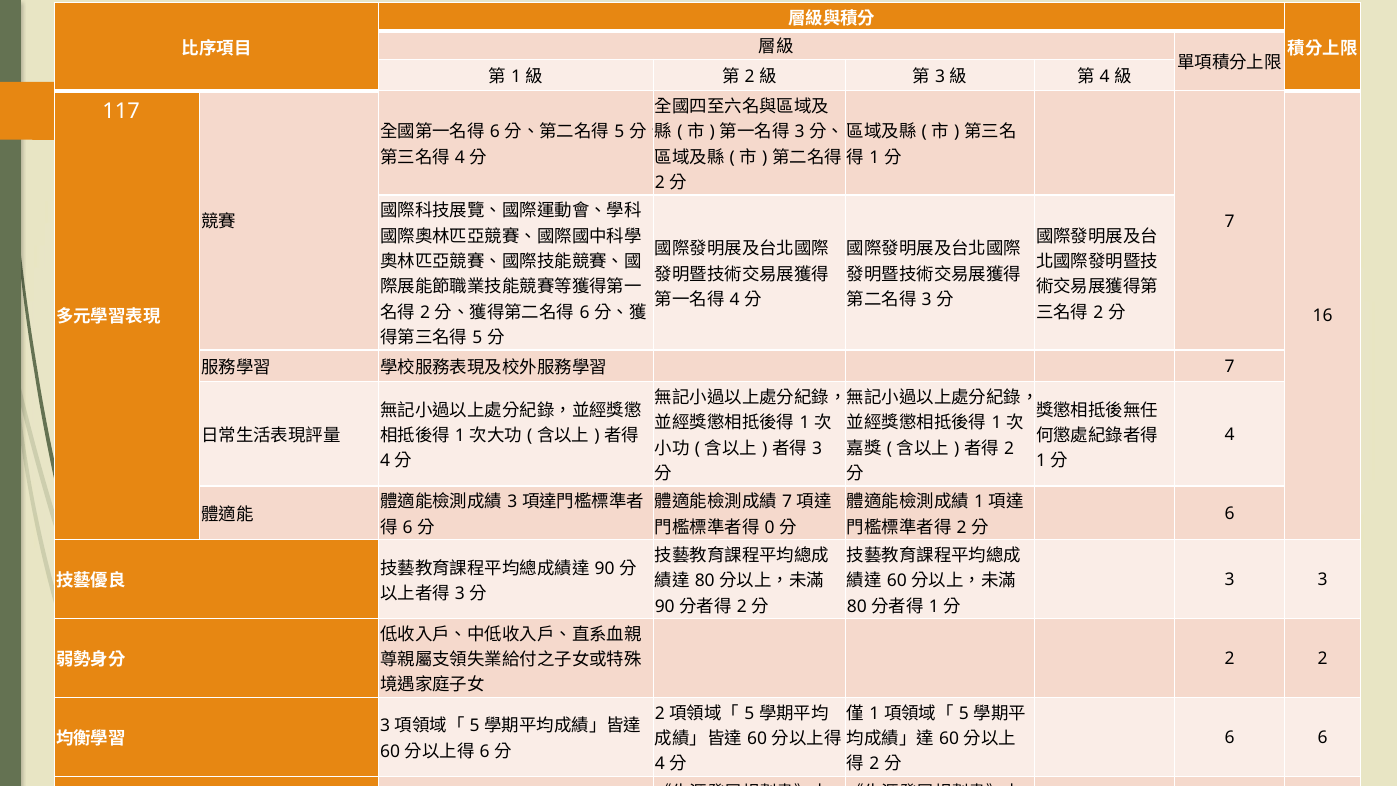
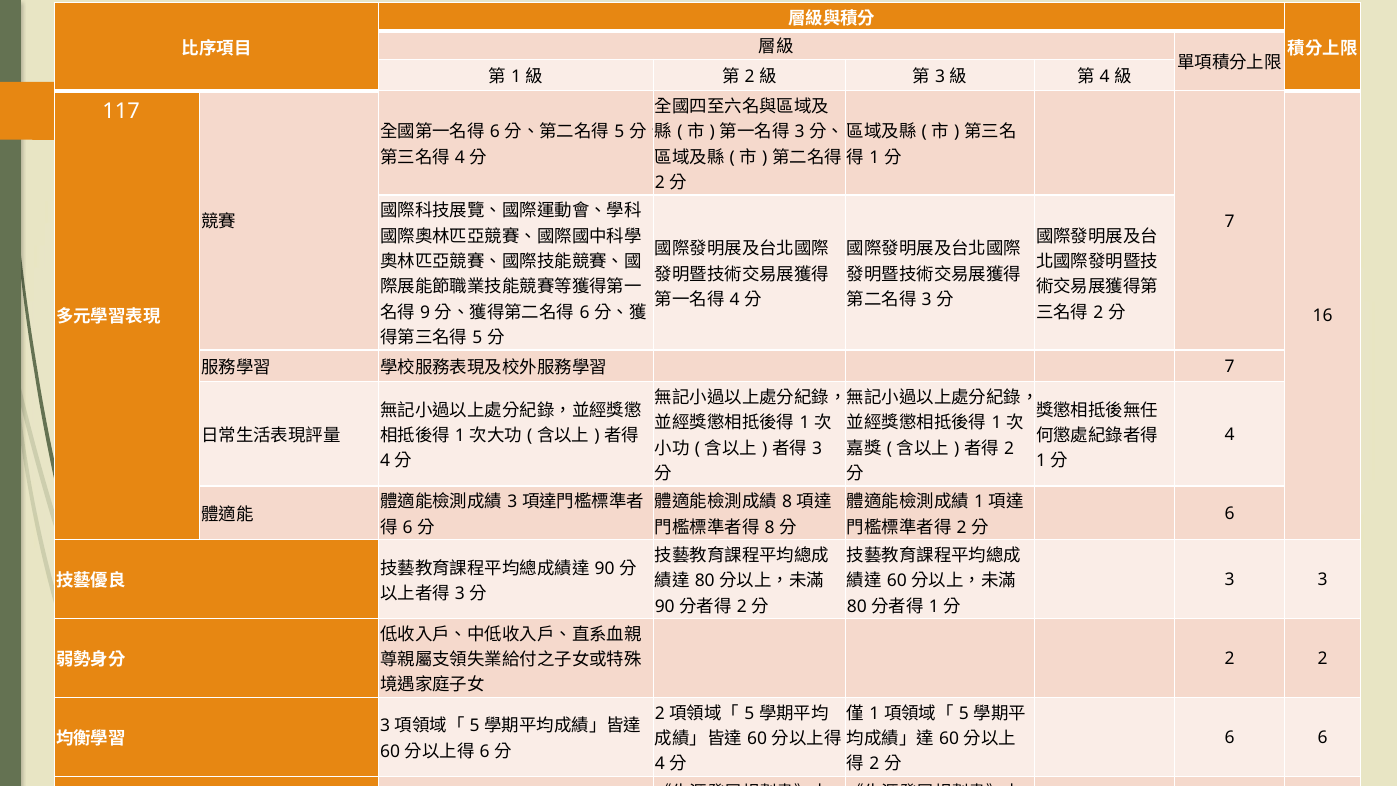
2 at (425, 312): 2 -> 9
7 at (787, 502): 7 -> 8
0 at (770, 527): 0 -> 8
